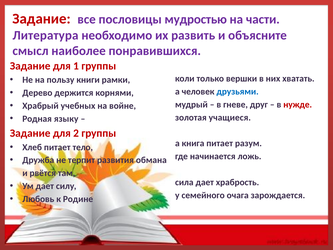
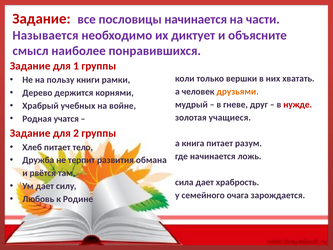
пословицы мудростью: мудростью -> начинается
Литература: Литература -> Называется
развить: развить -> диктует
друзьями colour: blue -> orange
языку: языку -> учатся
